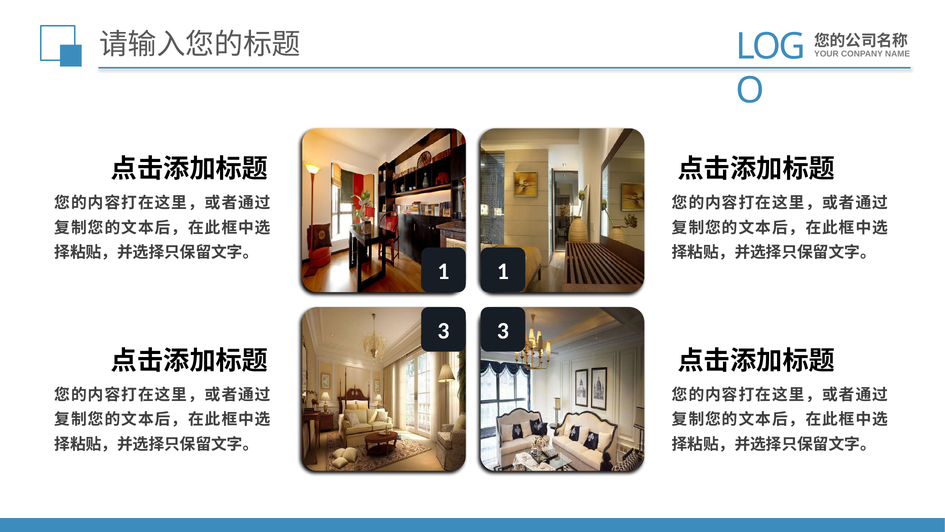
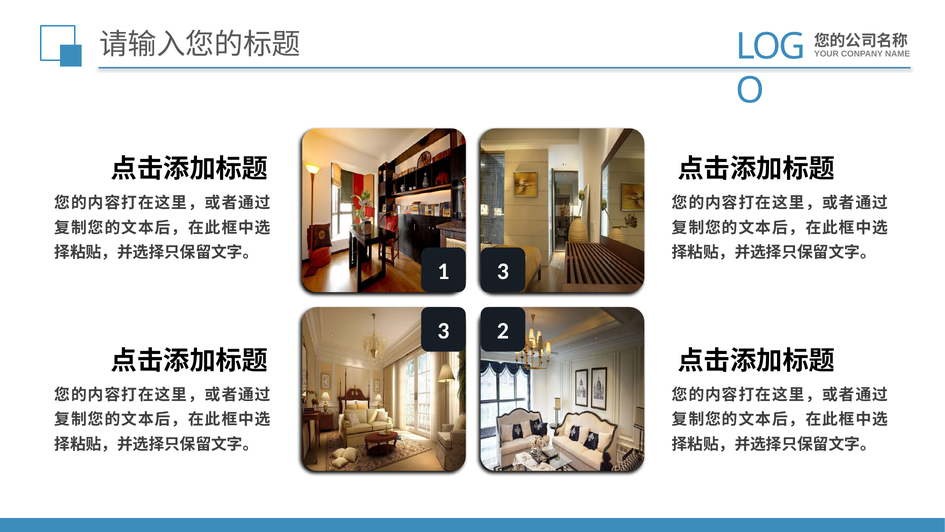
1 1: 1 -> 3
3 3: 3 -> 2
